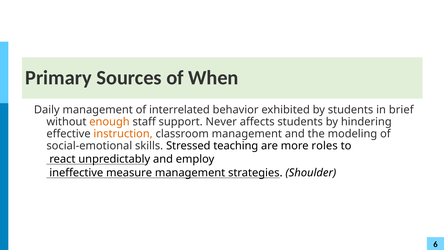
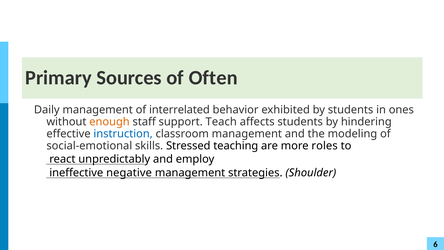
When: When -> Often
brief: brief -> ones
Never: Never -> Teach
instruction colour: orange -> blue
measure: measure -> negative
